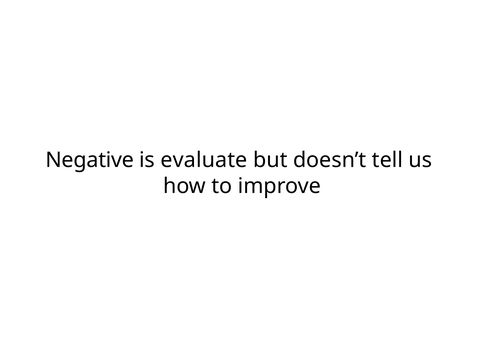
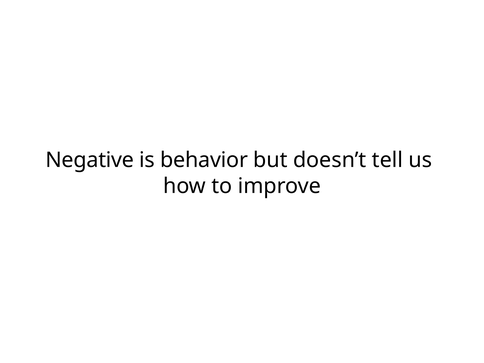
evaluate: evaluate -> behavior
